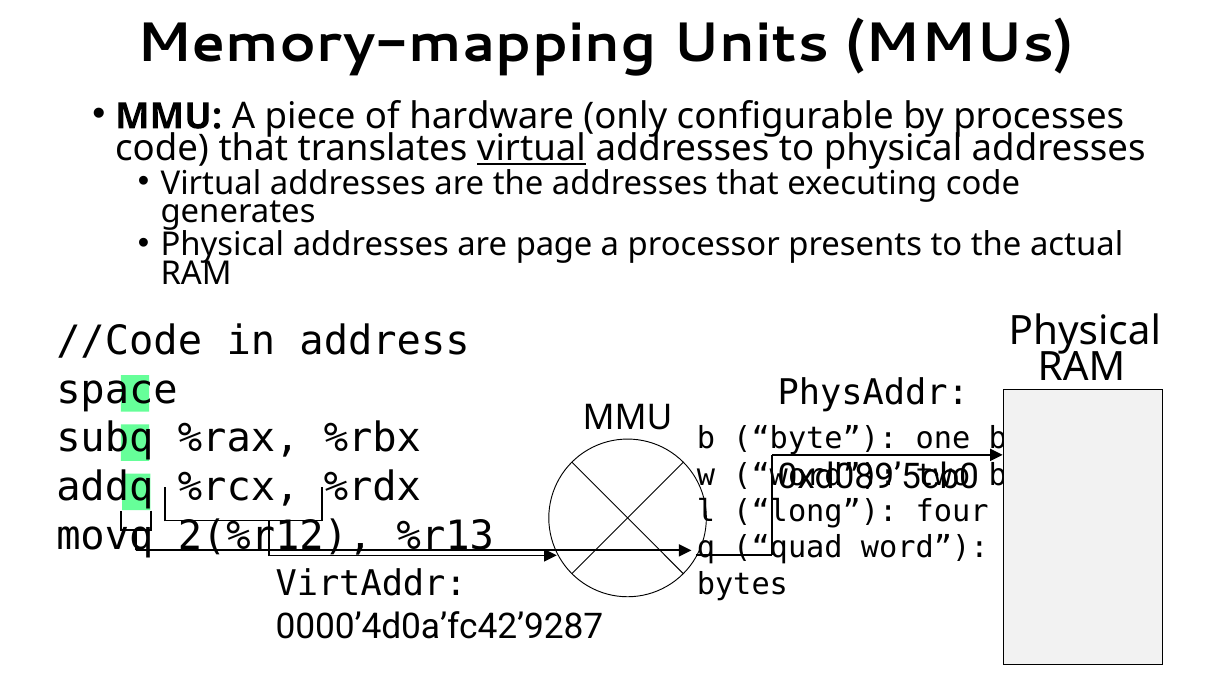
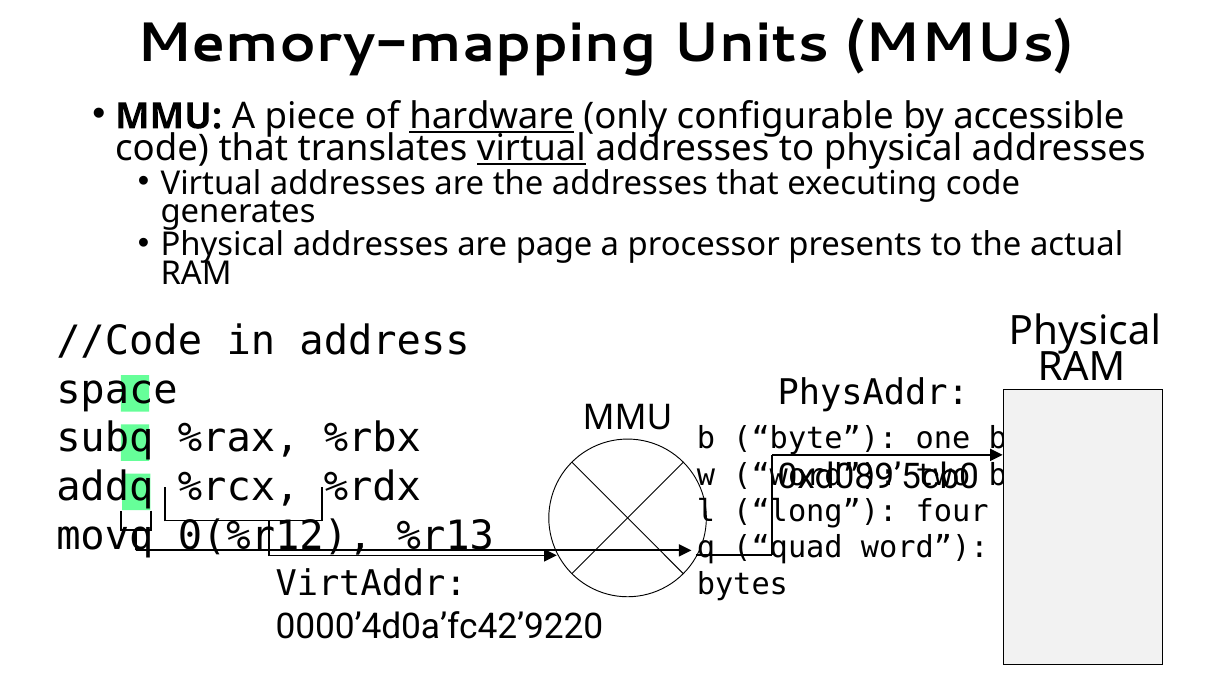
hardware underline: none -> present
processes: processes -> accessible
2(%r12: 2(%r12 -> 0(%r12
0000’4d0a’fc42’9287: 0000’4d0a’fc42’9287 -> 0000’4d0a’fc42’9220
